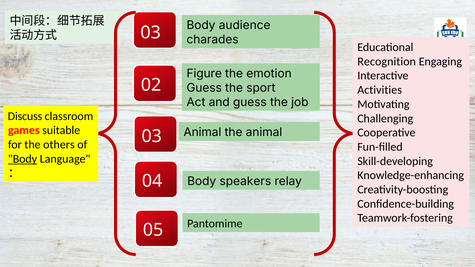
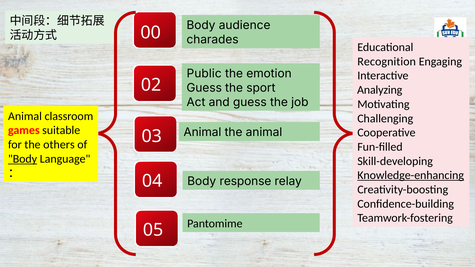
03 at (151, 33): 03 -> 00
Figure: Figure -> Public
Activities: Activities -> Analyzing
Discuss at (25, 116): Discuss -> Animal
Knowledge-enhancing underline: none -> present
speakers: speakers -> response
